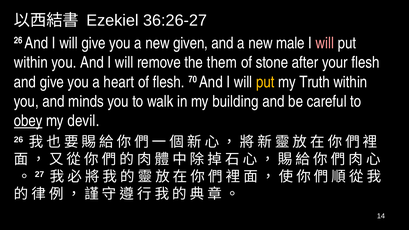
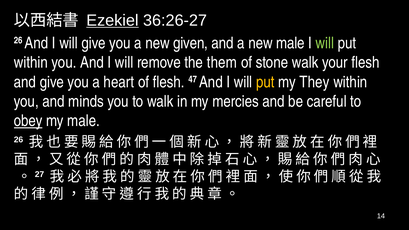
Ezekiel underline: none -> present
will at (325, 43) colour: pink -> light green
stone after: after -> walk
70: 70 -> 47
Truth: Truth -> They
building: building -> mercies
my devil: devil -> male
